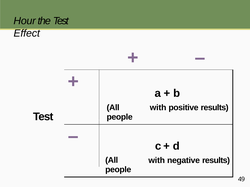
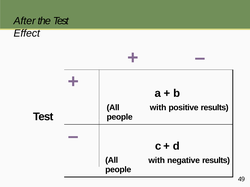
Hour: Hour -> After
